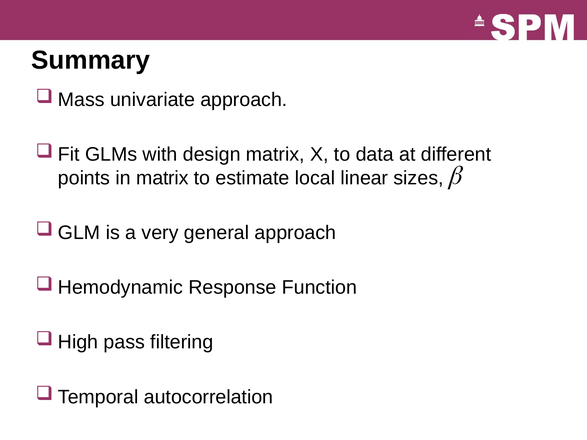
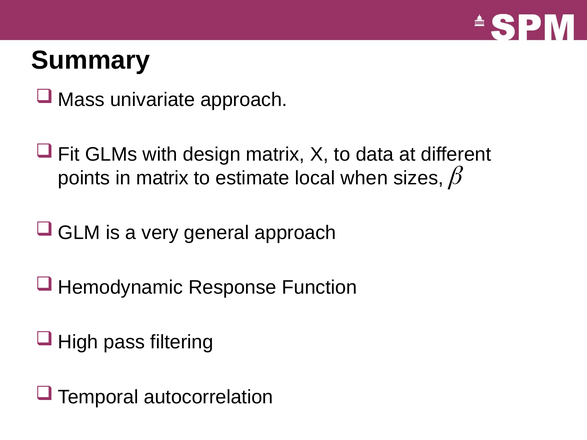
linear: linear -> when
